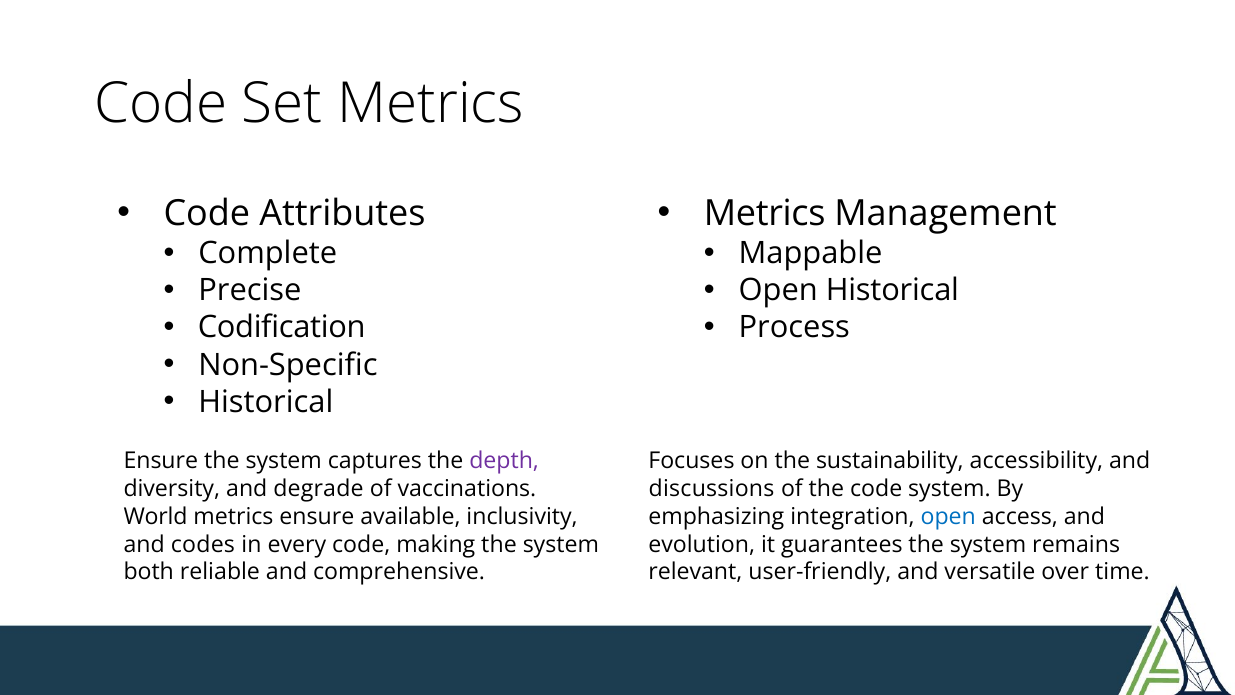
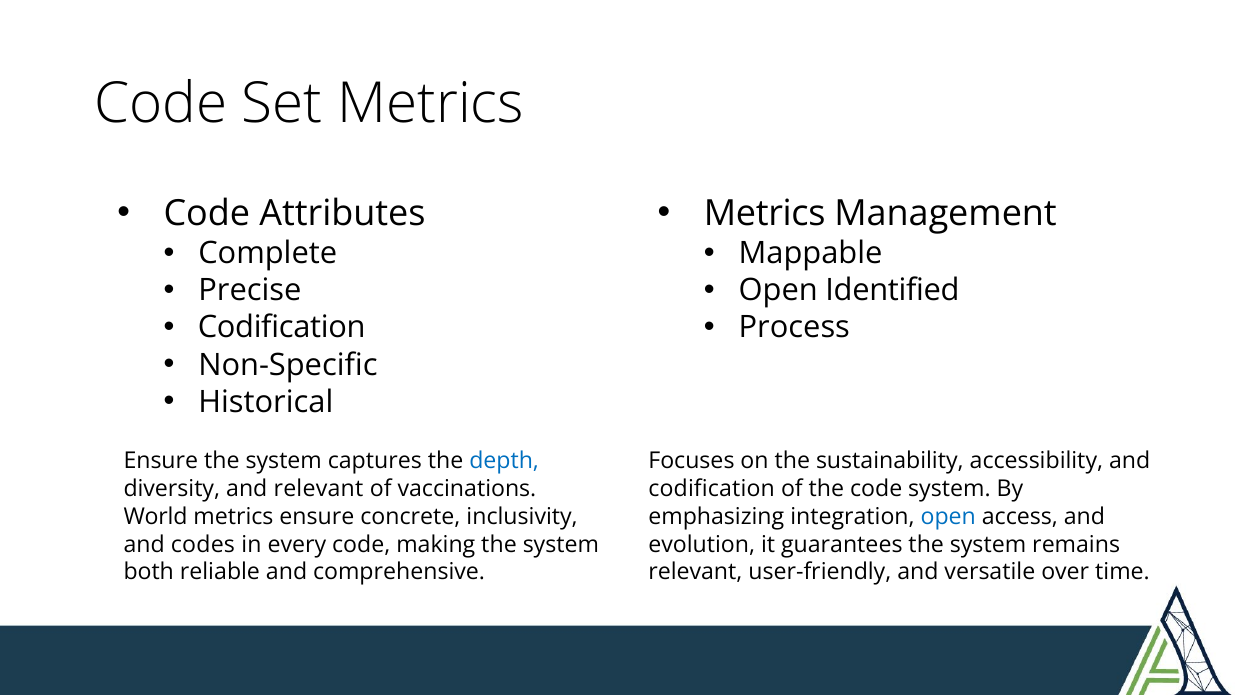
Open Historical: Historical -> Identified
depth colour: purple -> blue
and degrade: degrade -> relevant
discussions at (712, 489): discussions -> codification
available: available -> concrete
